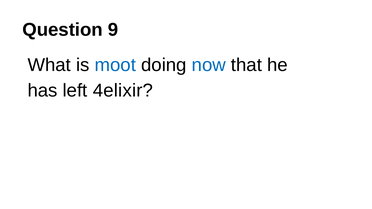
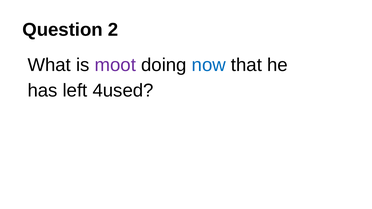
9: 9 -> 2
moot colour: blue -> purple
4elixir: 4elixir -> 4used
